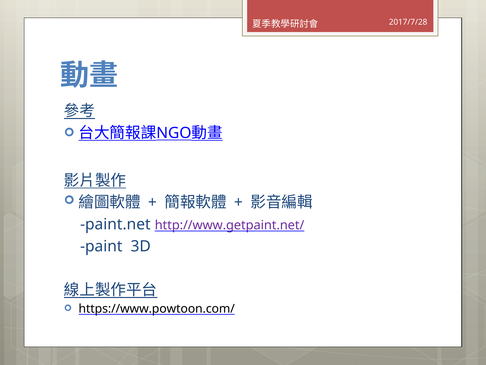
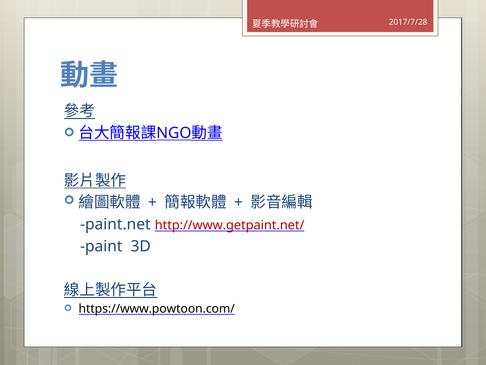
http://www.getpaint.net/ colour: purple -> red
